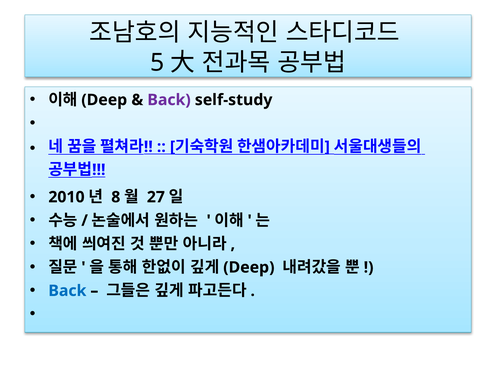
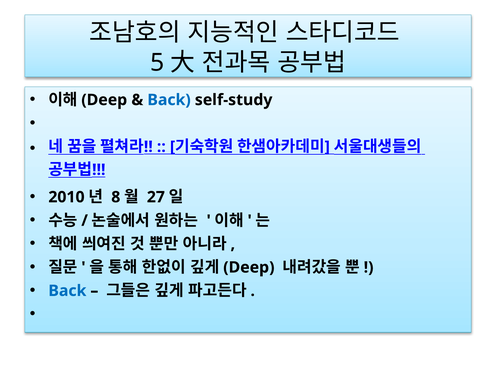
Back at (169, 100) colour: purple -> blue
